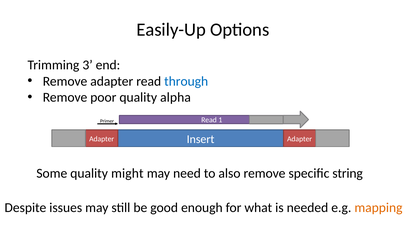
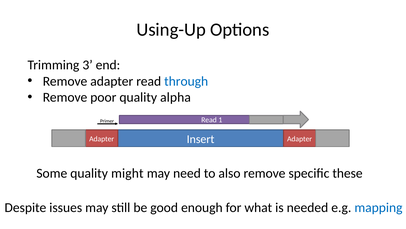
Easily-Up: Easily-Up -> Using-Up
string: string -> these
mapping colour: orange -> blue
